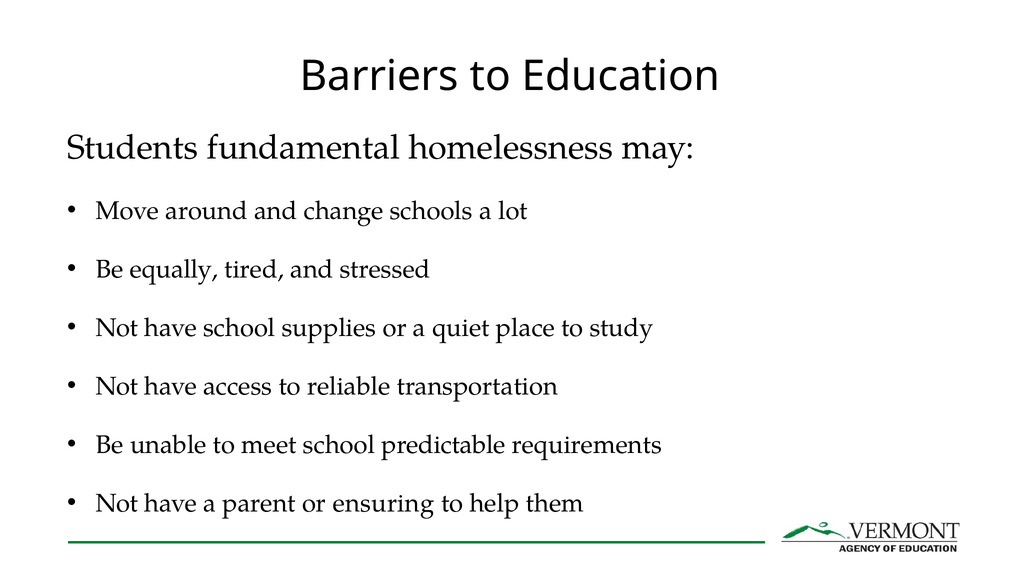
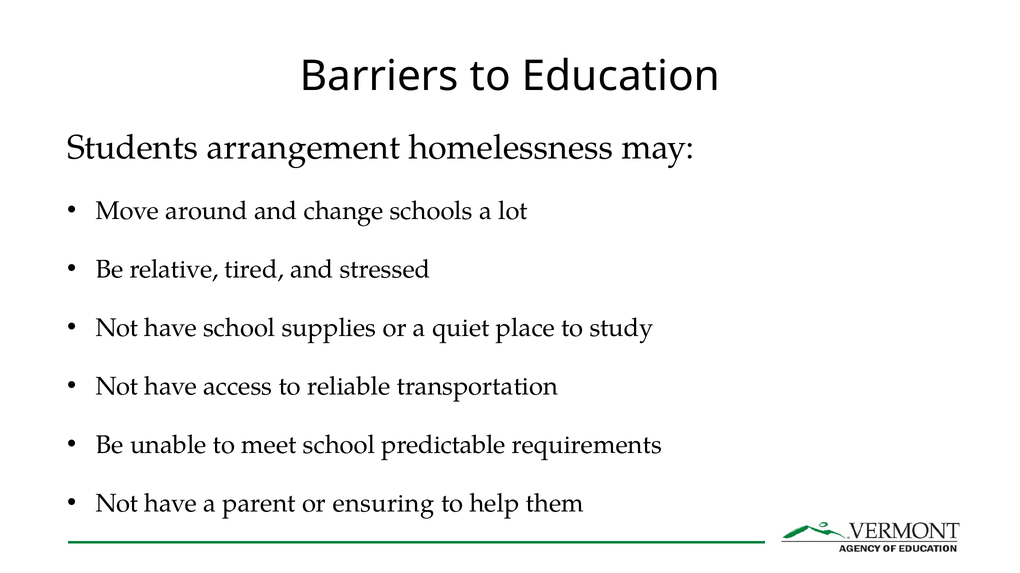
fundamental: fundamental -> arrangement
equally: equally -> relative
